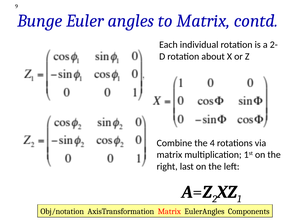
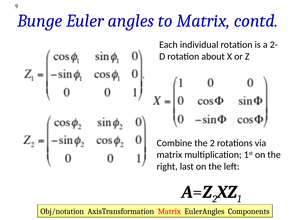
the 4: 4 -> 2
